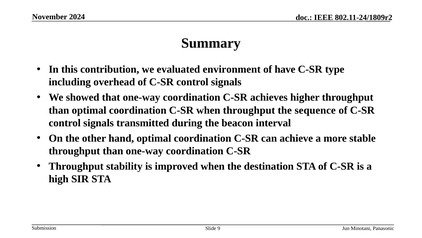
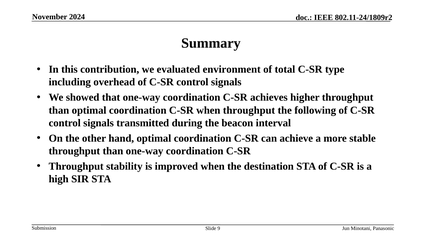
have: have -> total
sequence: sequence -> following
